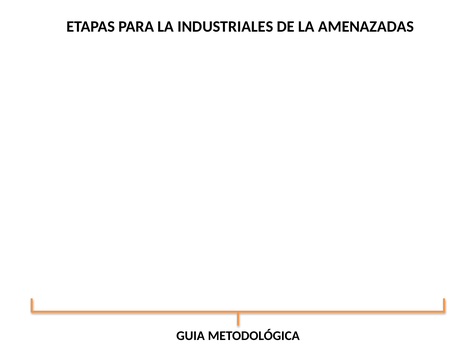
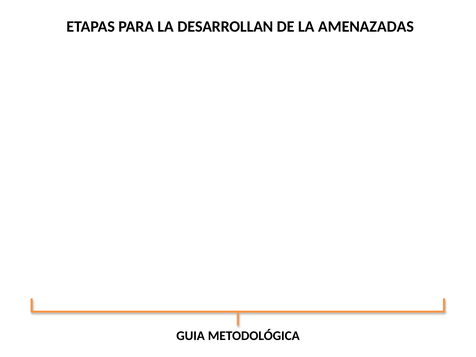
INDUSTRIALES: INDUSTRIALES -> DESARROLLAN
